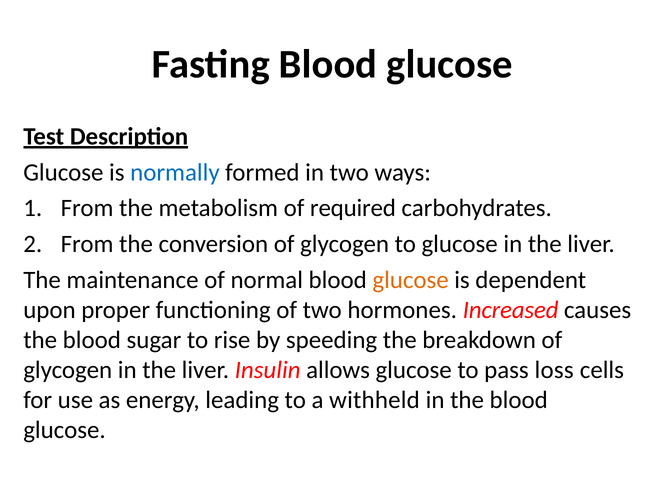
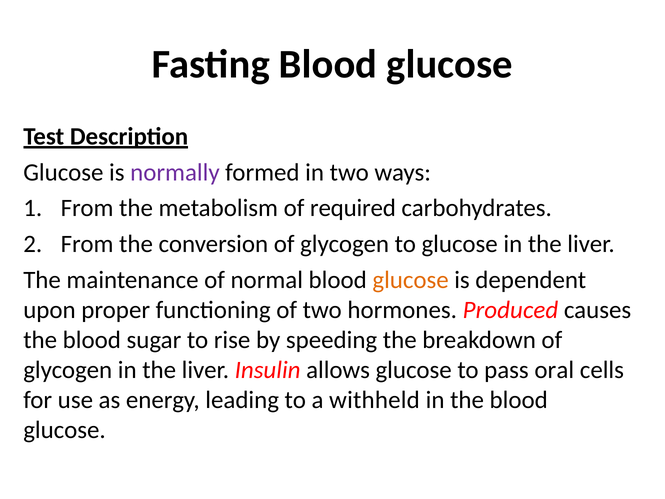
normally colour: blue -> purple
Increased: Increased -> Produced
loss: loss -> oral
